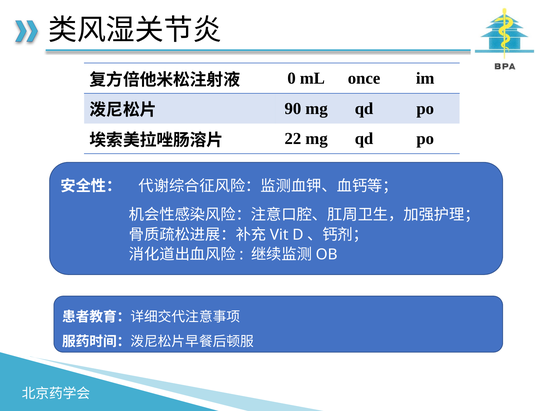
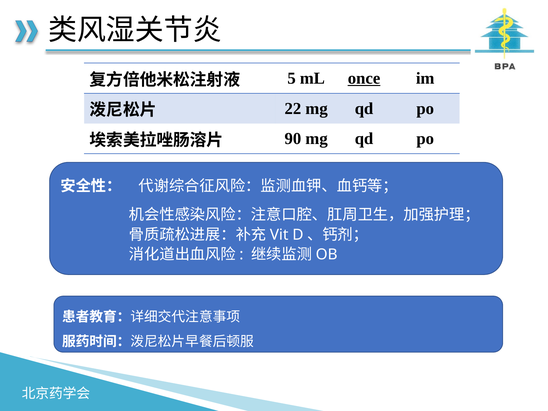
0: 0 -> 5
once underline: none -> present
90: 90 -> 22
22: 22 -> 90
